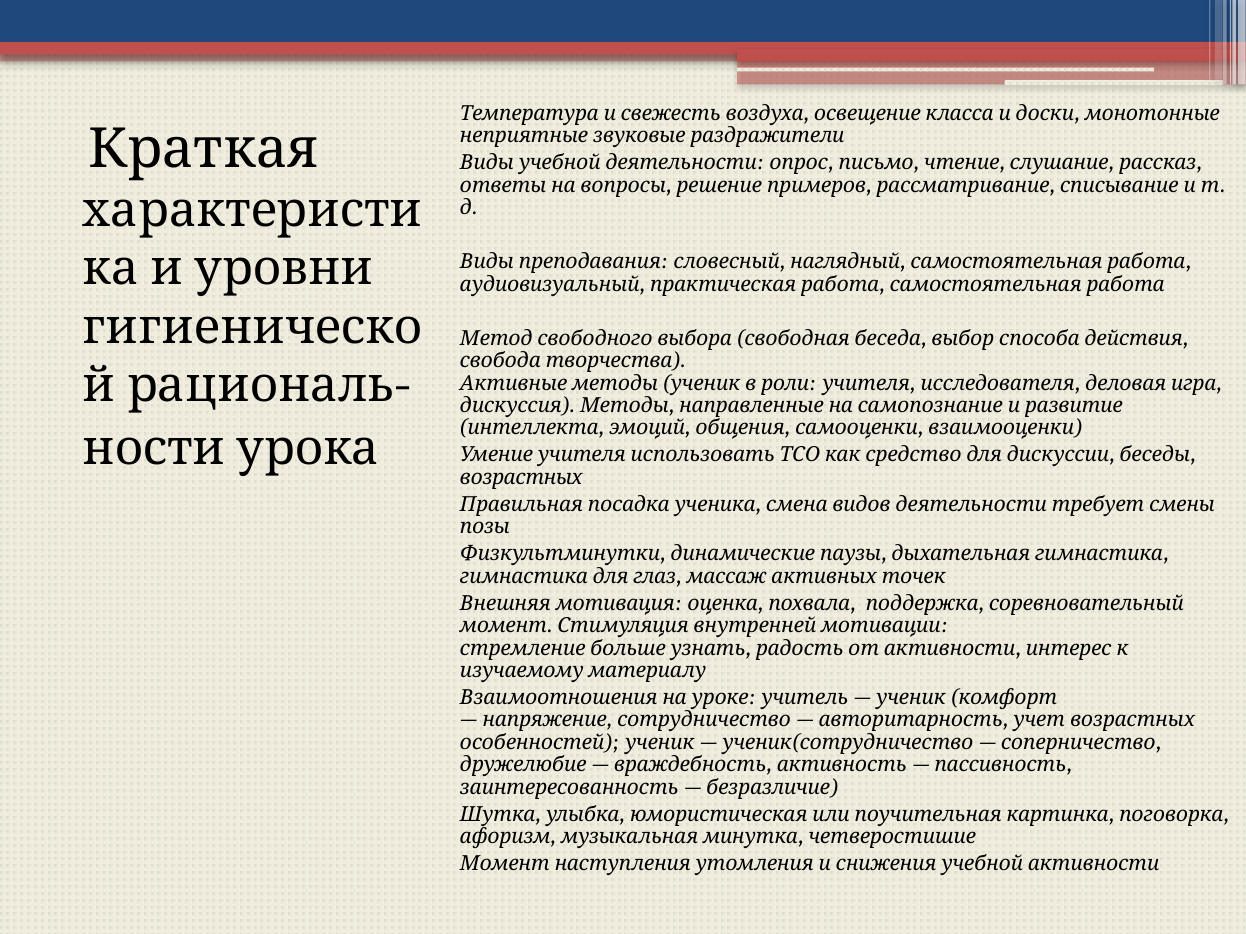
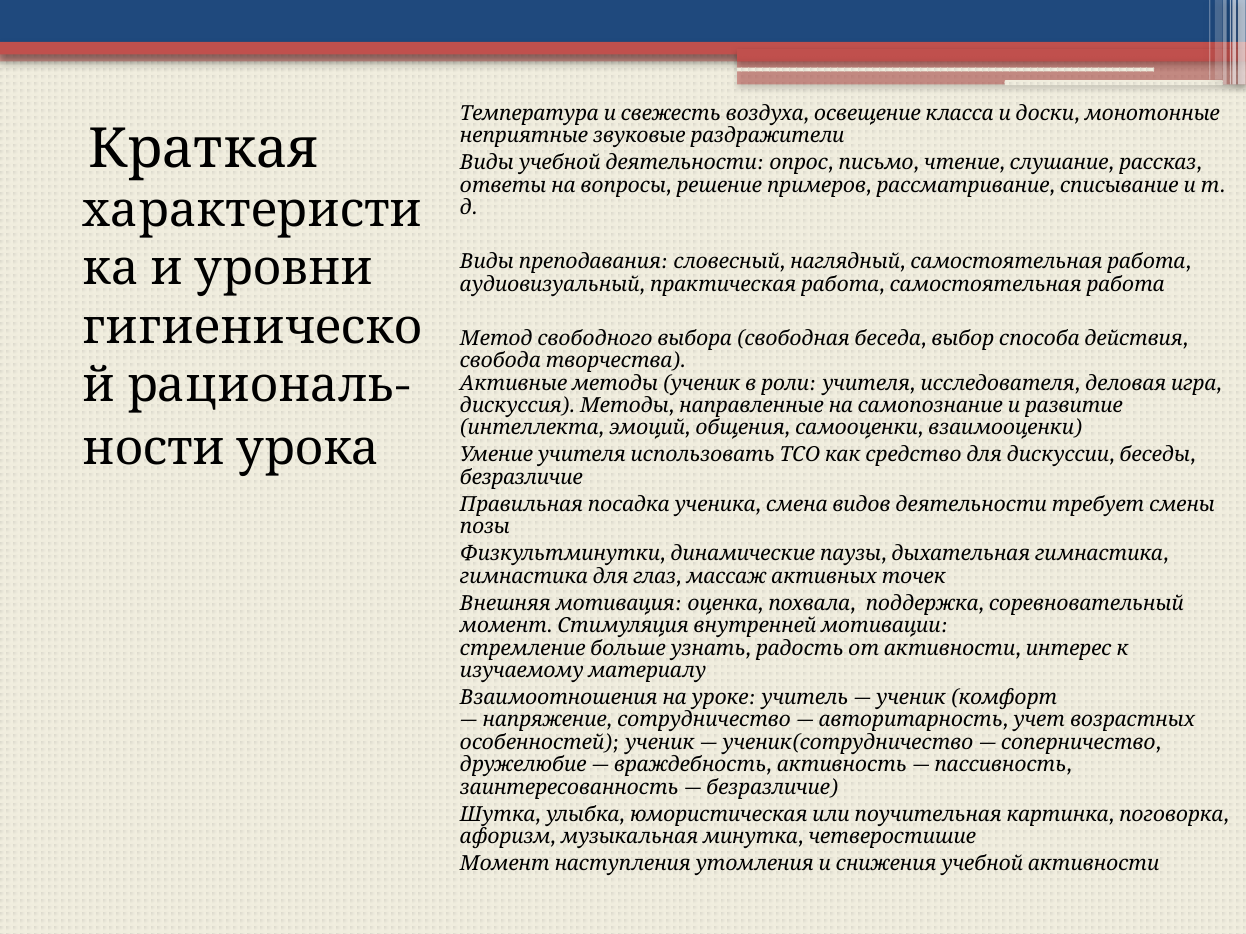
возрастных at (521, 478): возрастных -> безразличие
